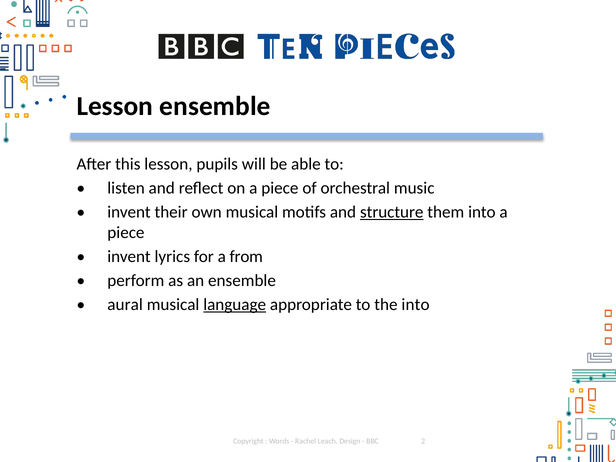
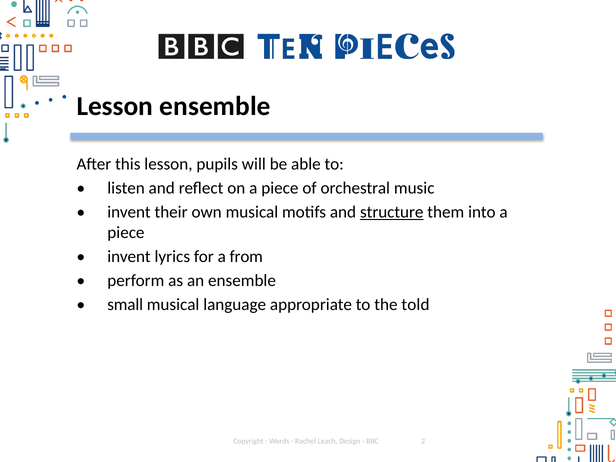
aural: aural -> small
language underline: present -> none
the into: into -> told
